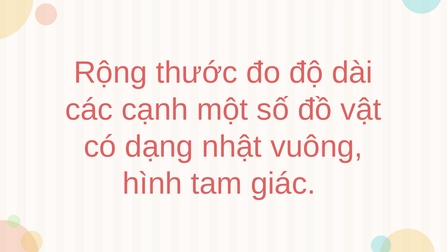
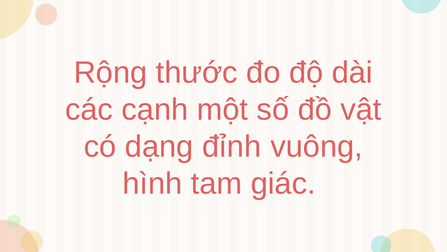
nhật: nhật -> đỉnh
